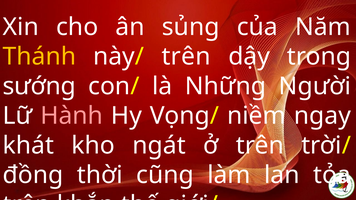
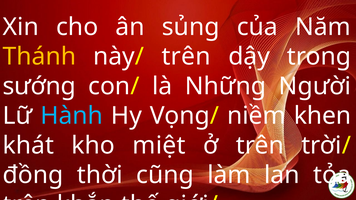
Hành colour: pink -> light blue
ngay: ngay -> khen
ngát: ngát -> miệt
